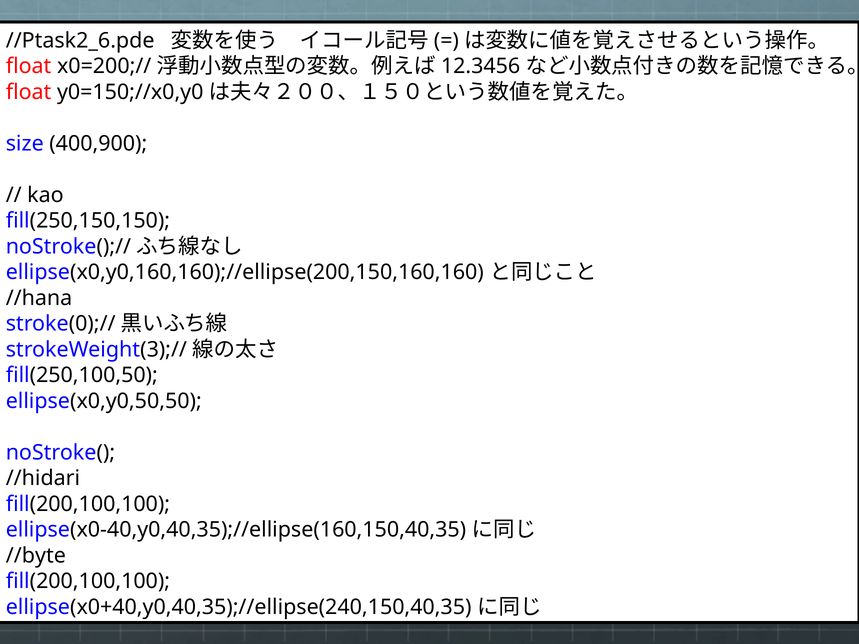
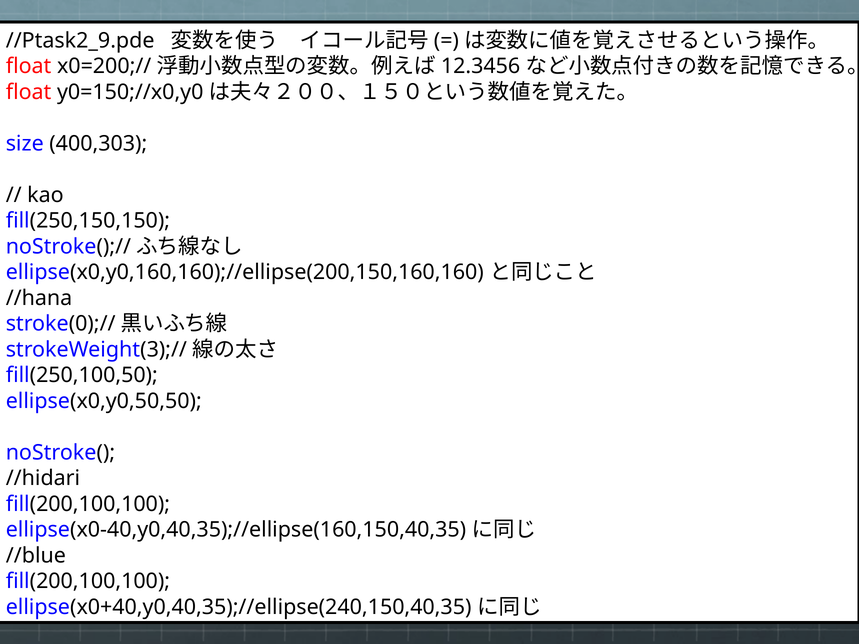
//Ptask2_6.pde: //Ptask2_6.pde -> //Ptask2_9.pde
400,900: 400,900 -> 400,303
//byte: //byte -> //blue
